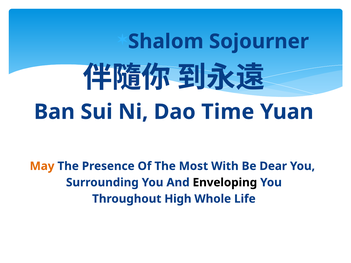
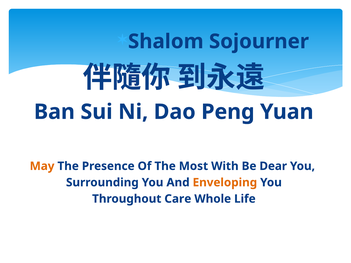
Time: Time -> Peng
Enveloping colour: black -> orange
High: High -> Care
